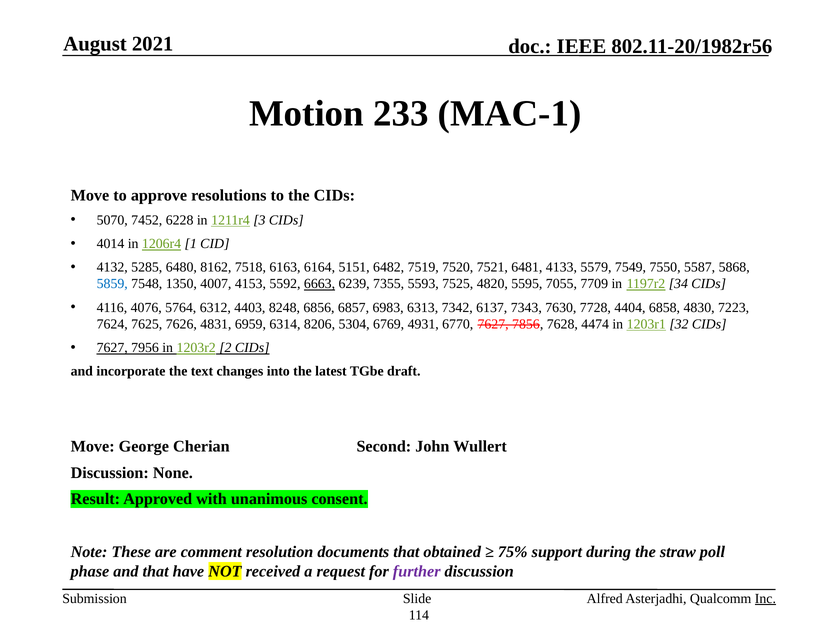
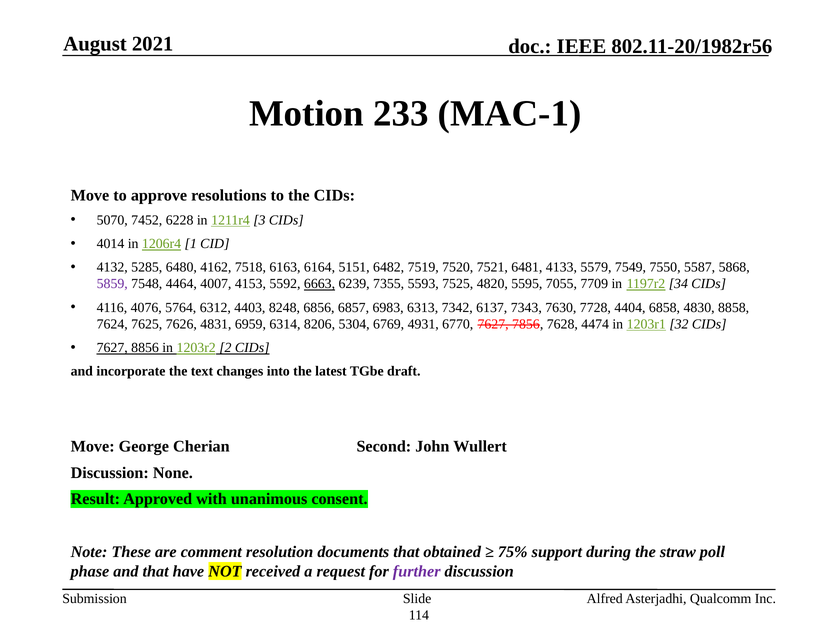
8162: 8162 -> 4162
5859 colour: blue -> purple
1350: 1350 -> 4464
7223: 7223 -> 8858
7956: 7956 -> 8856
Inc underline: present -> none
